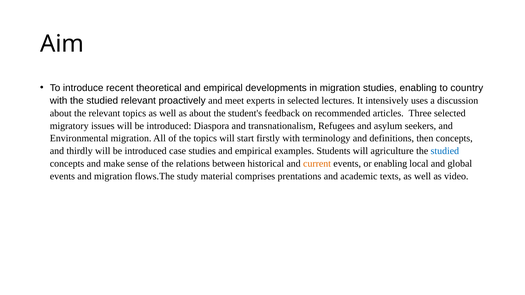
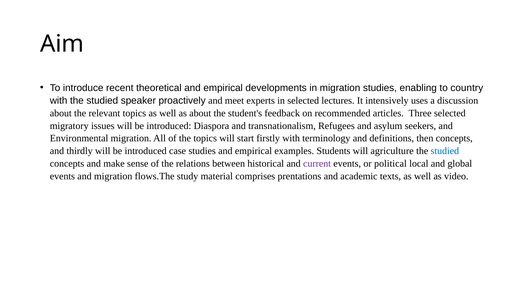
studied relevant: relevant -> speaker
current colour: orange -> purple
or enabling: enabling -> political
